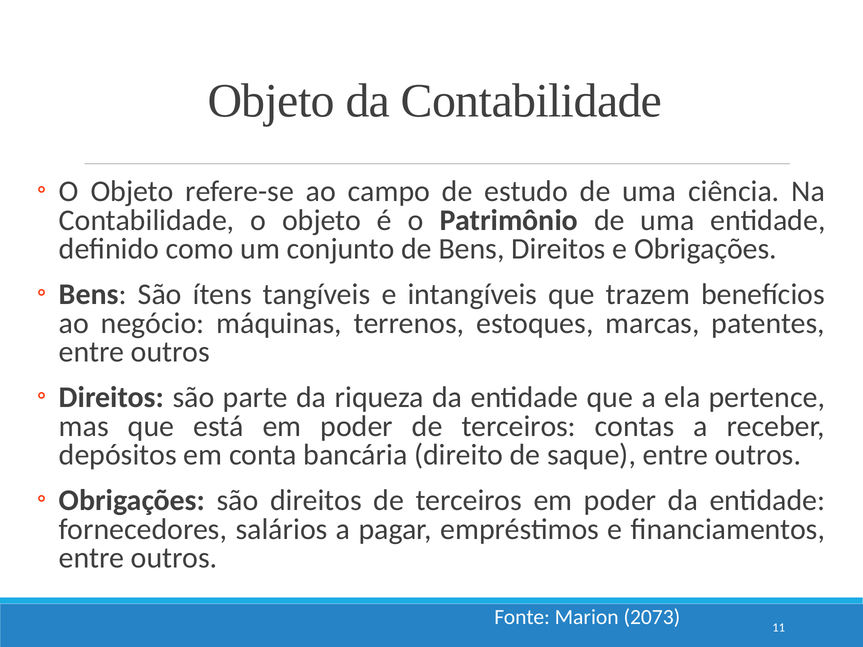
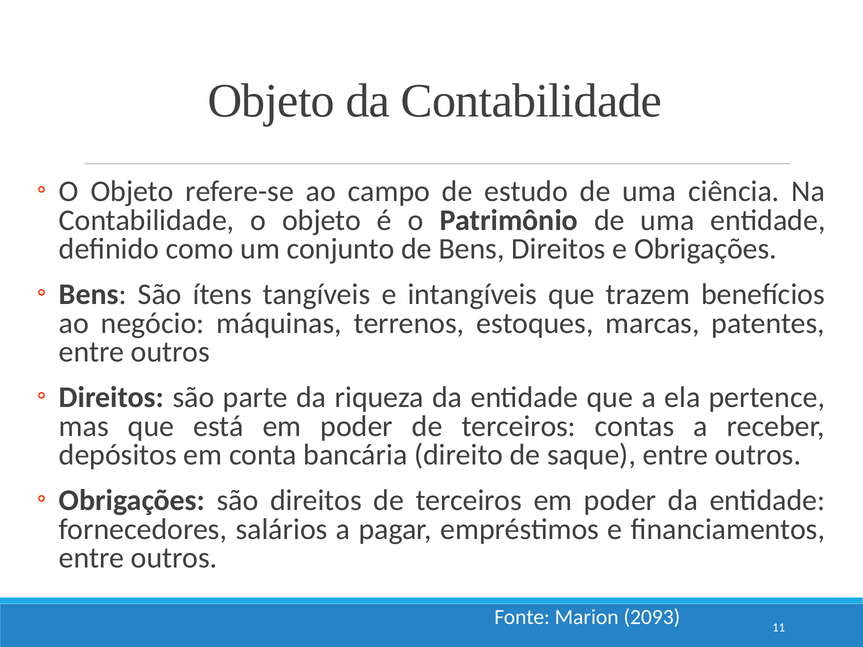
2073: 2073 -> 2093
